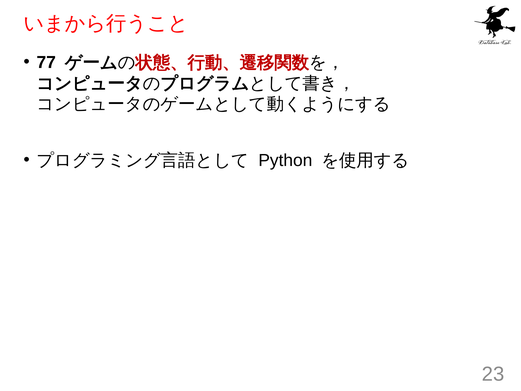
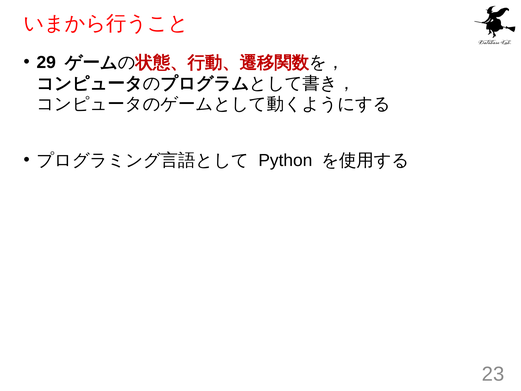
77: 77 -> 29
